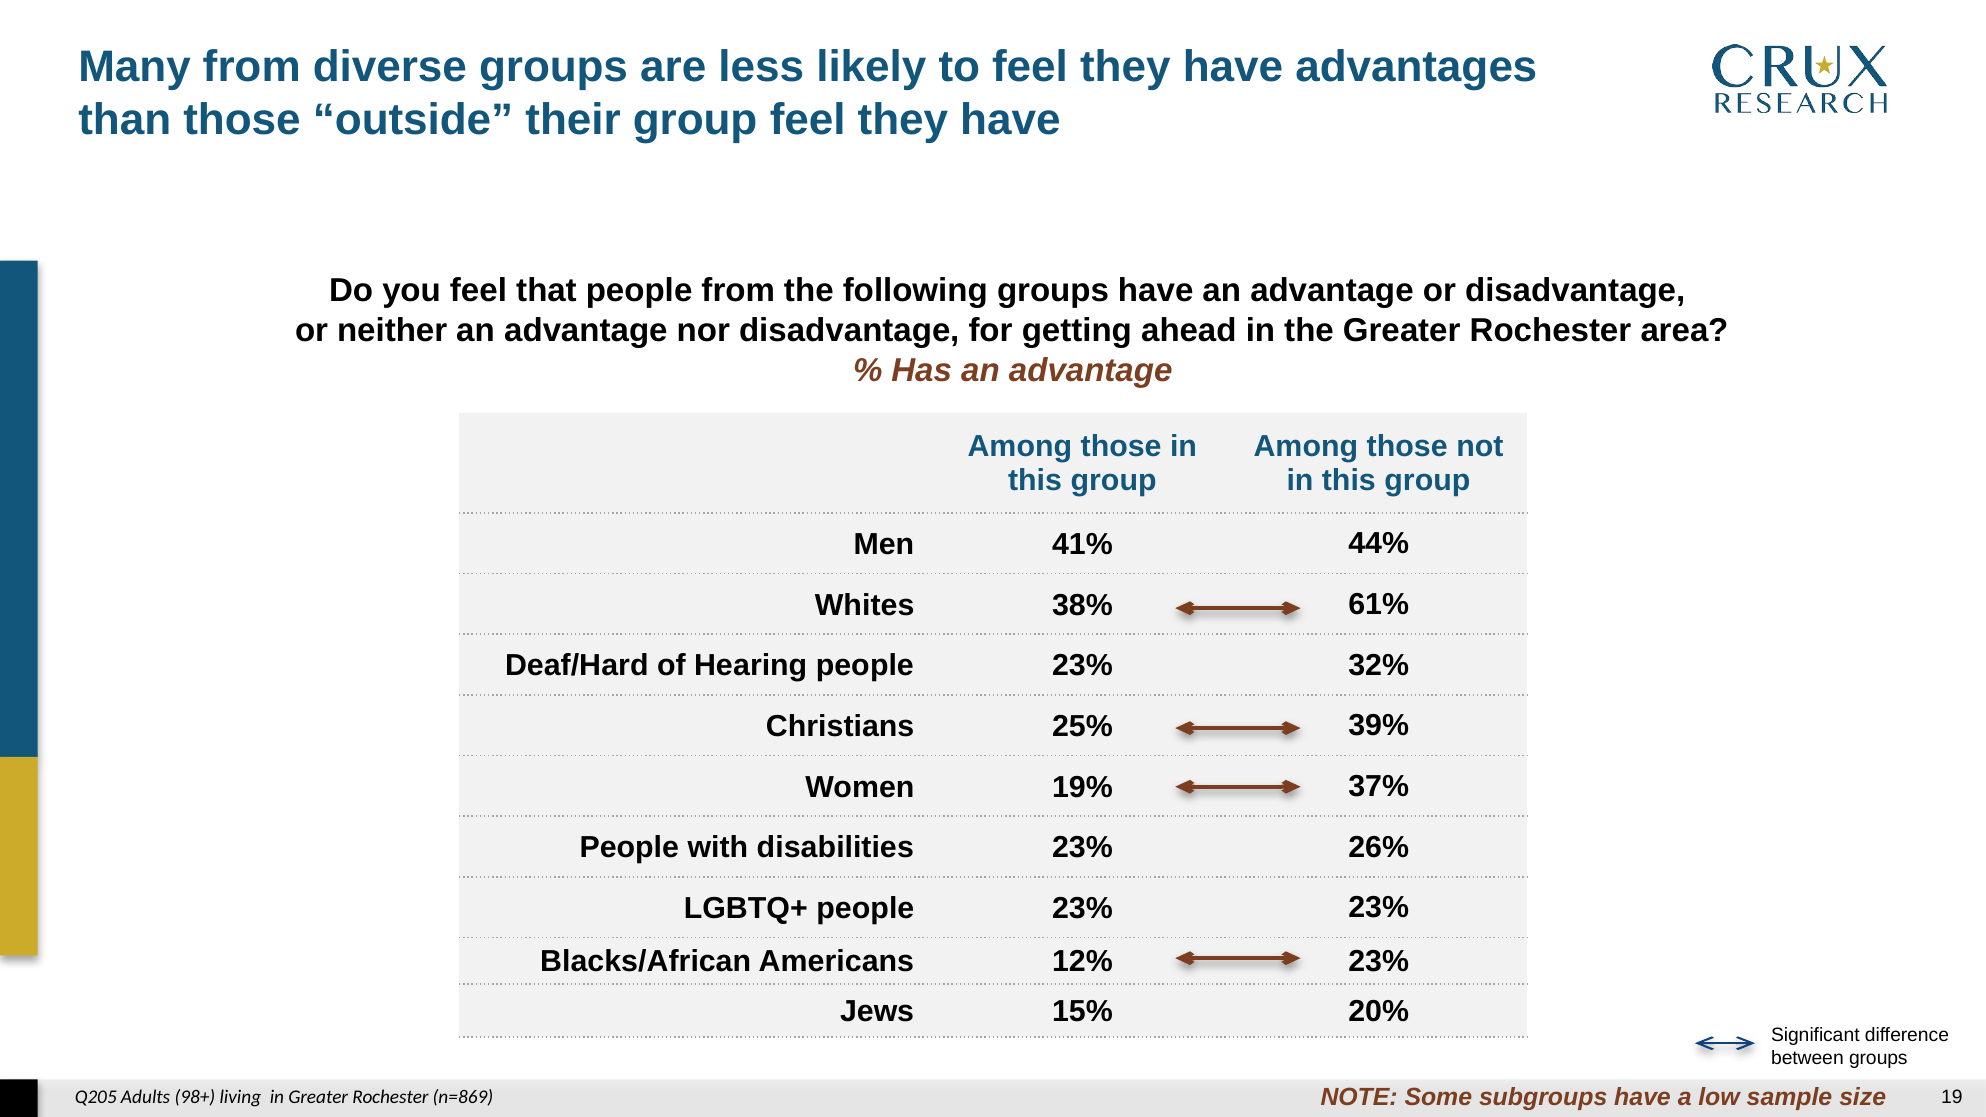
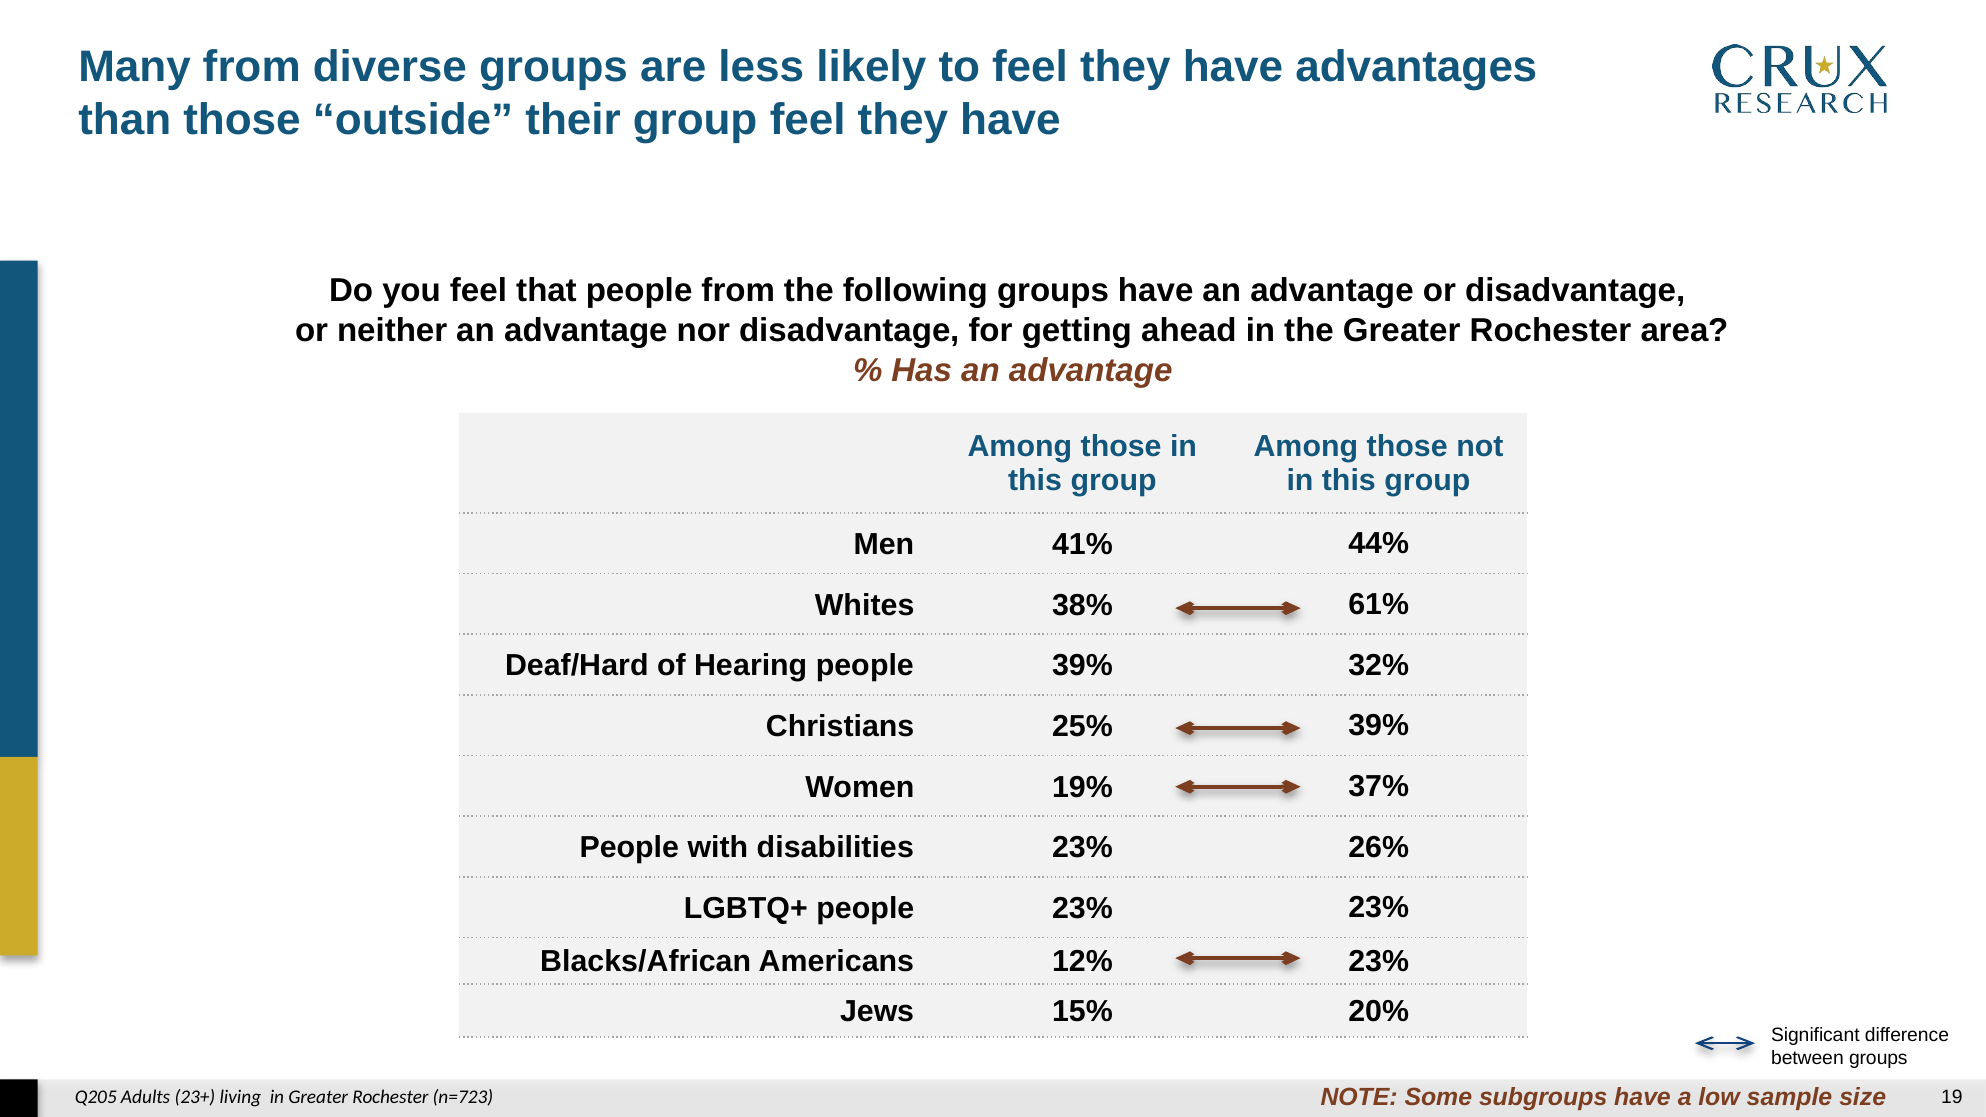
Hearing people 23%: 23% -> 39%
98+: 98+ -> 23+
n=869: n=869 -> n=723
